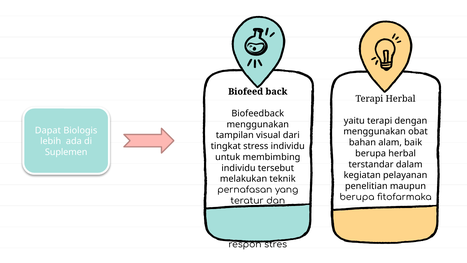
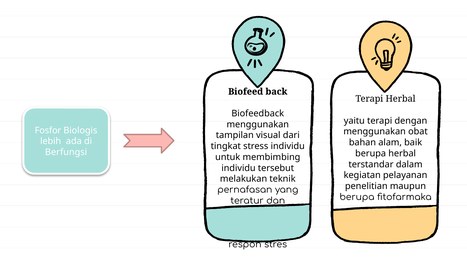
Dapat at (48, 130): Dapat -> Fosfor
Suplemen: Suplemen -> Berfungsi
